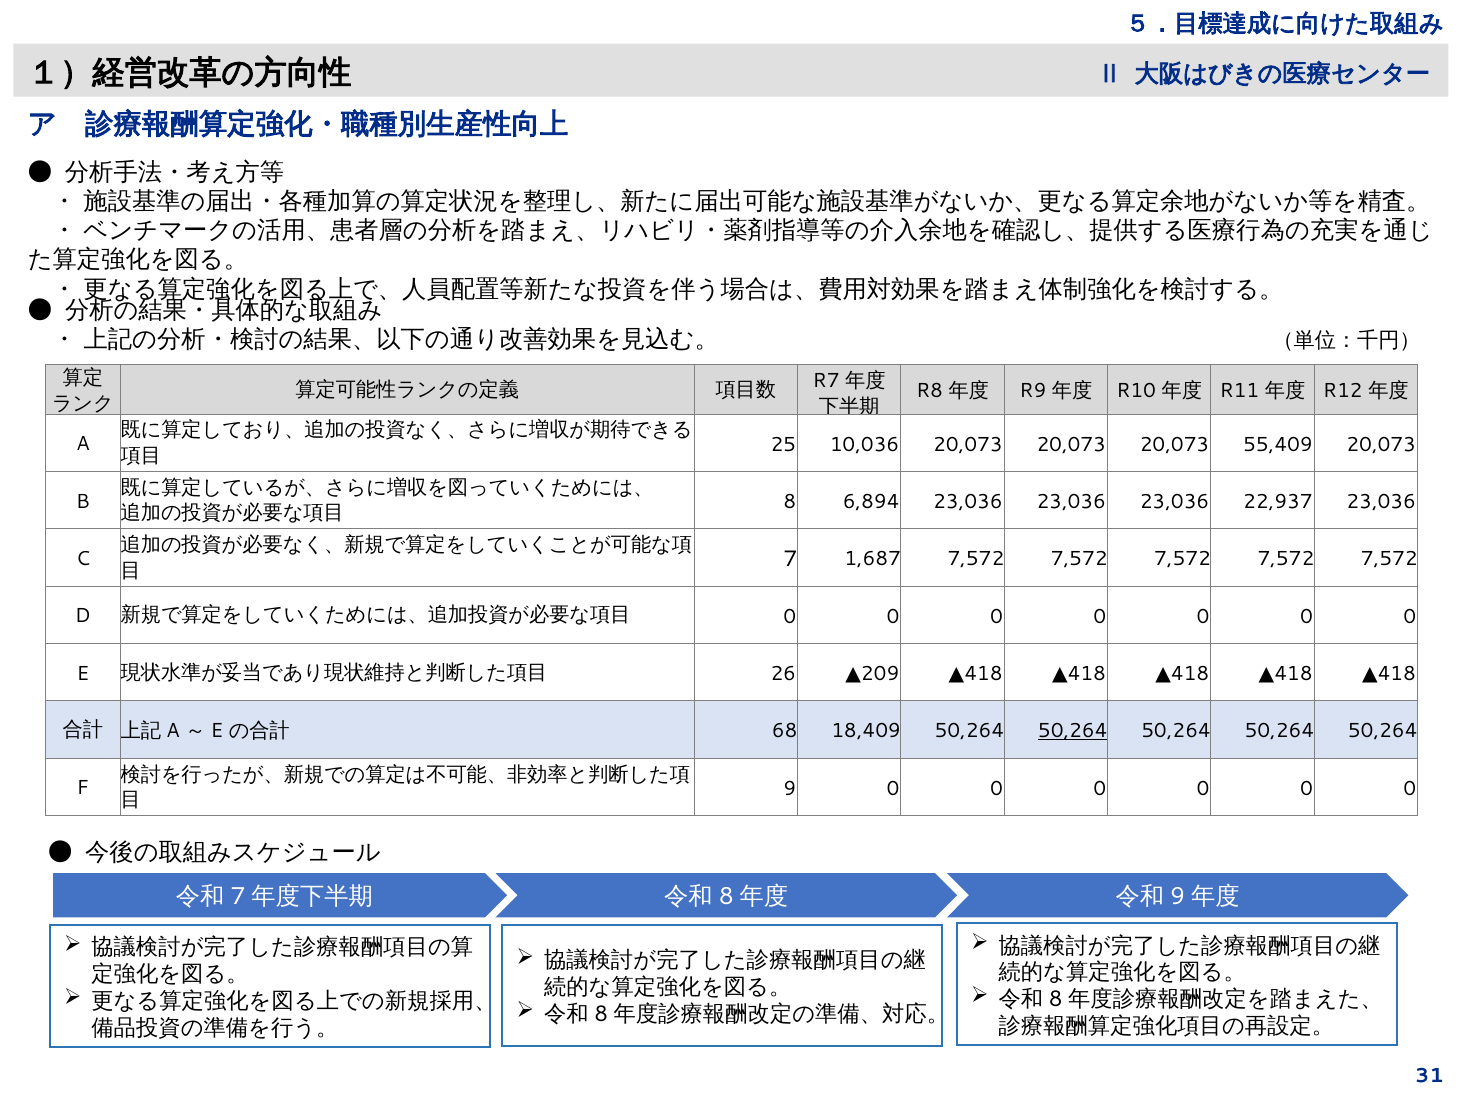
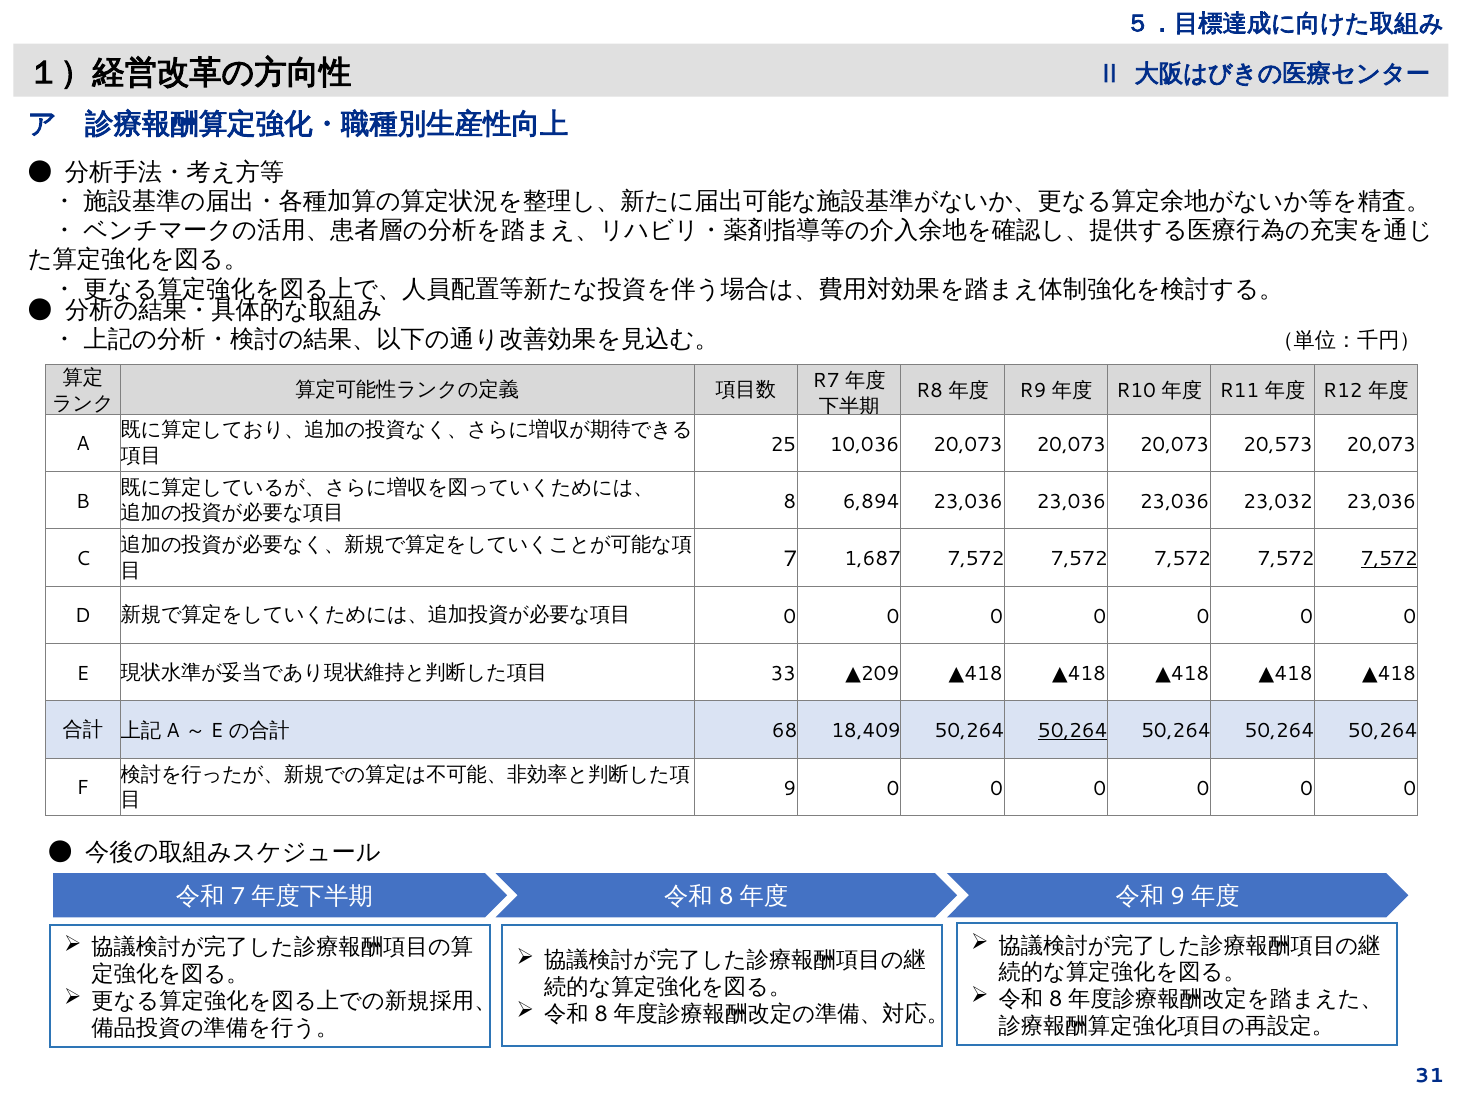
55,409: 55,409 -> 20,573
22,937: 22,937 -> 23,032
7,572 at (1389, 559) underline: none -> present
26: 26 -> 33
